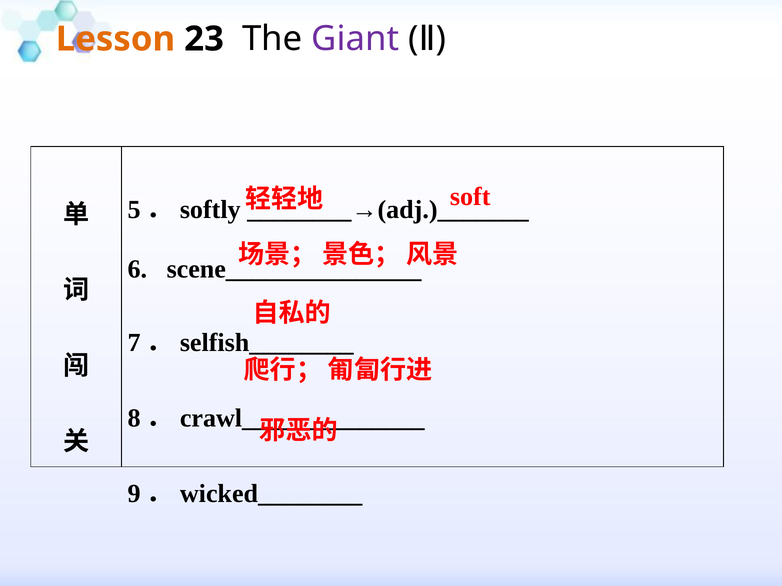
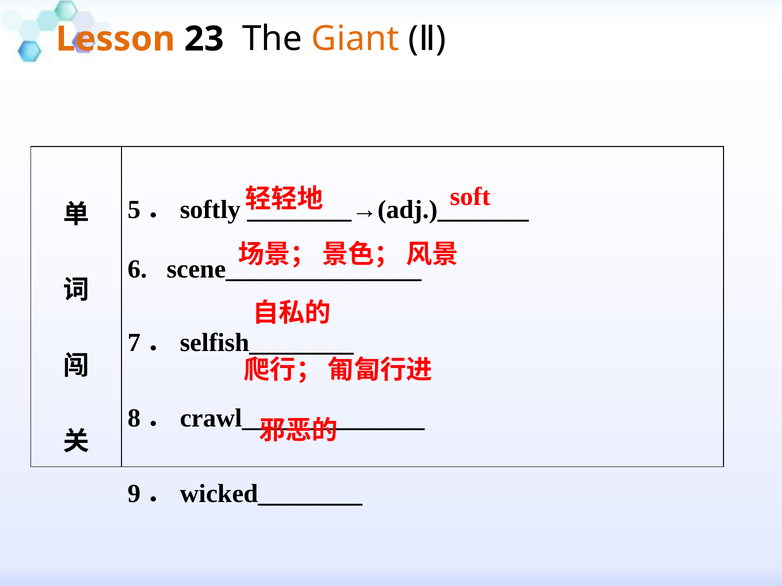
Giant colour: purple -> orange
